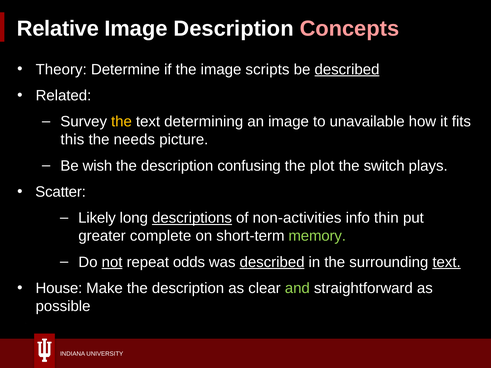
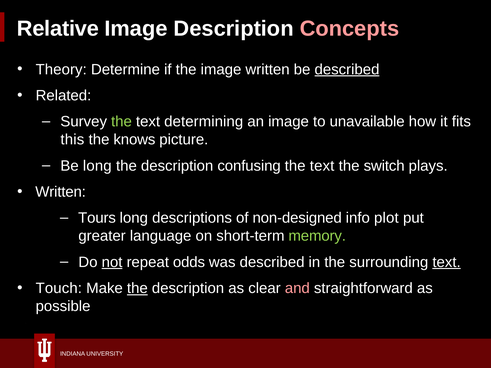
image scripts: scripts -> written
the at (122, 122) colour: yellow -> light green
needs: needs -> knows
Be wish: wish -> long
plot at (322, 166): plot -> text
Scatter at (61, 192): Scatter -> Written
Likely: Likely -> Tours
descriptions underline: present -> none
non-activities: non-activities -> non-designed
thin: thin -> plot
complete: complete -> language
described at (272, 262) underline: present -> none
House: House -> Touch
the at (137, 288) underline: none -> present
and colour: light green -> pink
